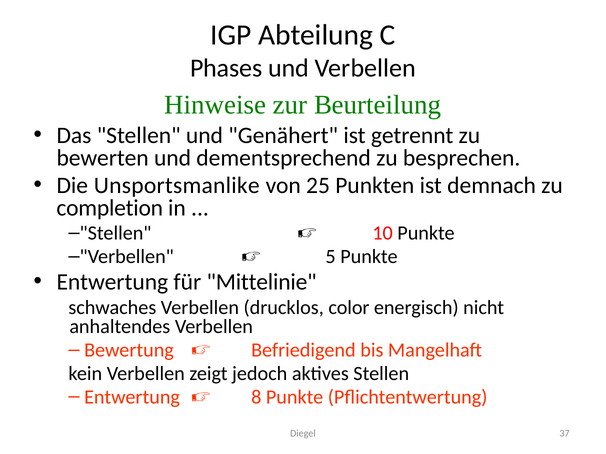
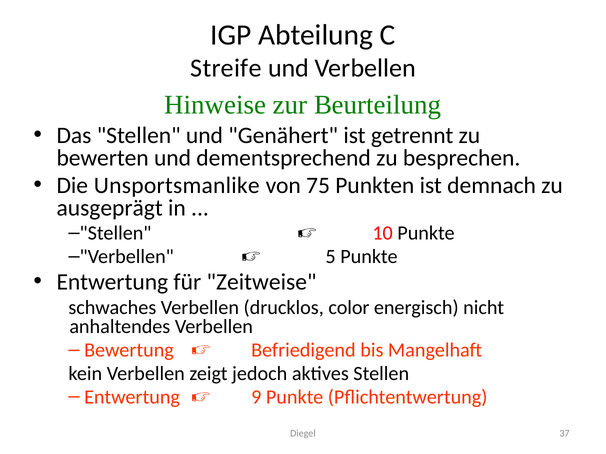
Phases: Phases -> Streife
25: 25 -> 75
completion: completion -> ausgeprägt
Mittelinie: Mittelinie -> Zeitweise
8: 8 -> 9
